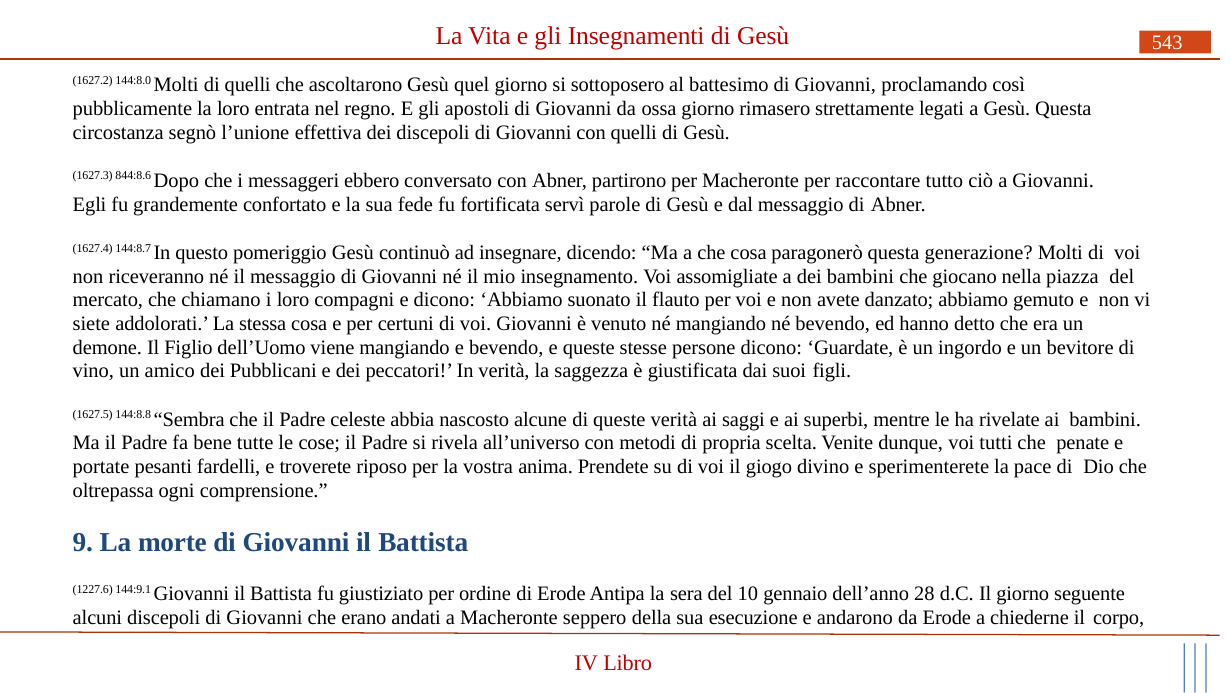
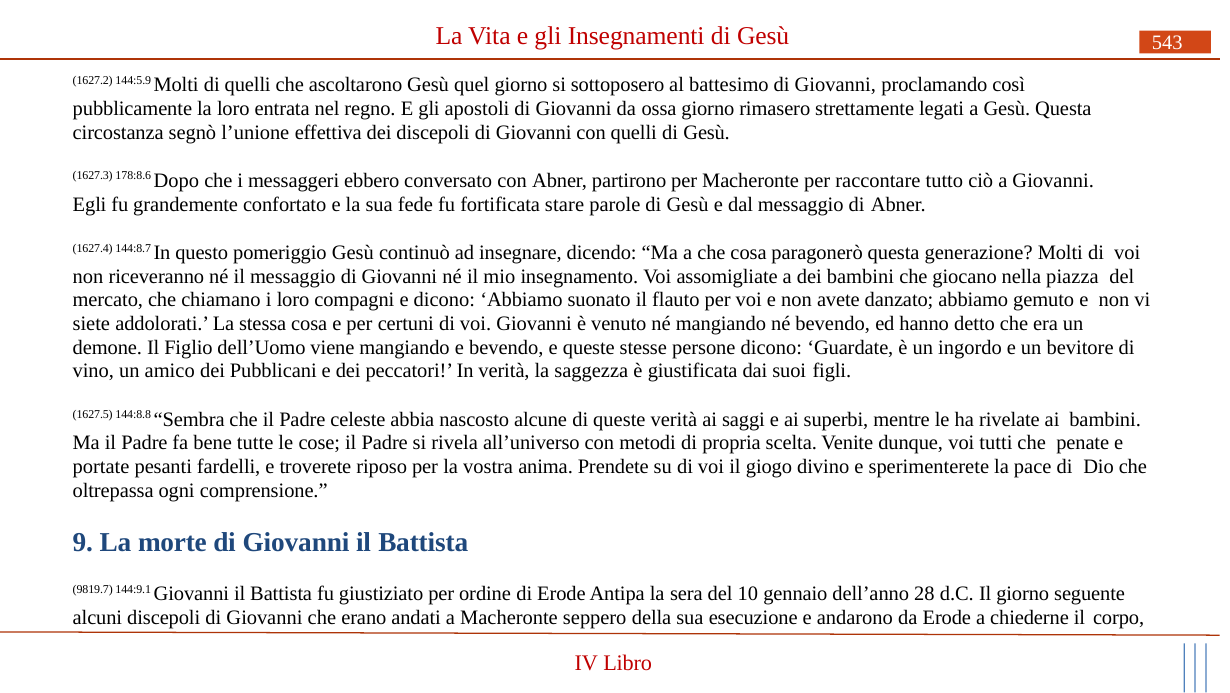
144:8.0: 144:8.0 -> 144:5.9
844:8.6: 844:8.6 -> 178:8.6
servì: servì -> stare
1227.6: 1227.6 -> 9819.7
